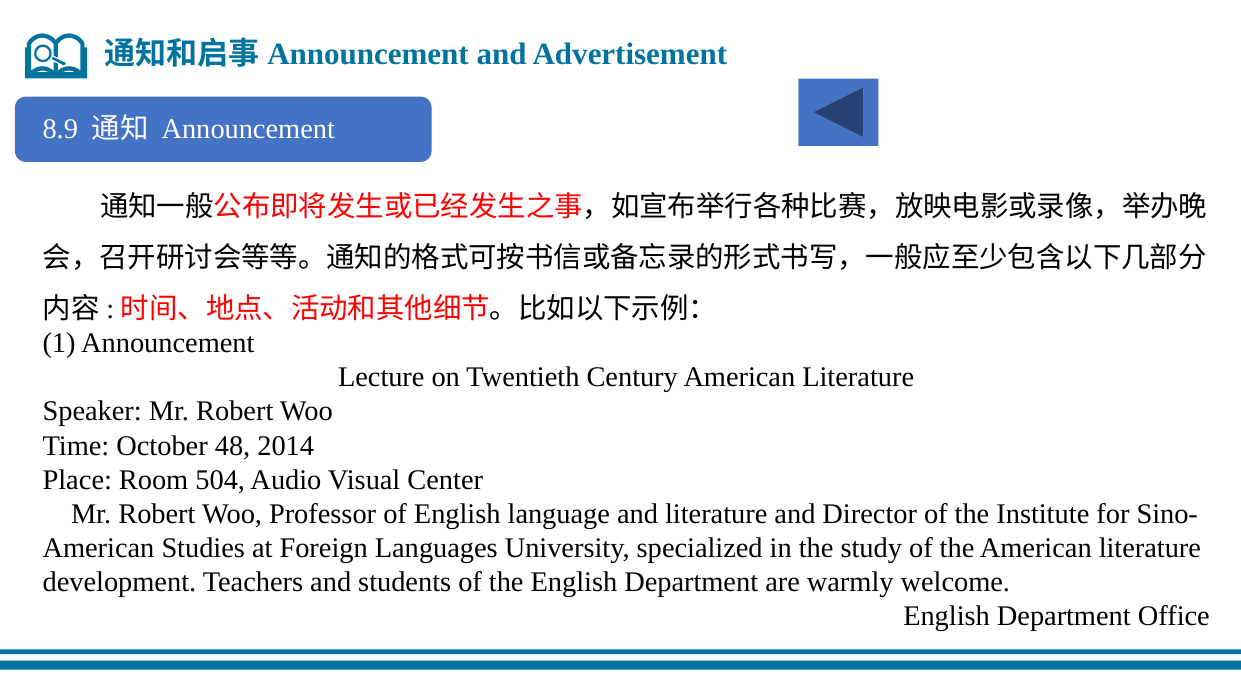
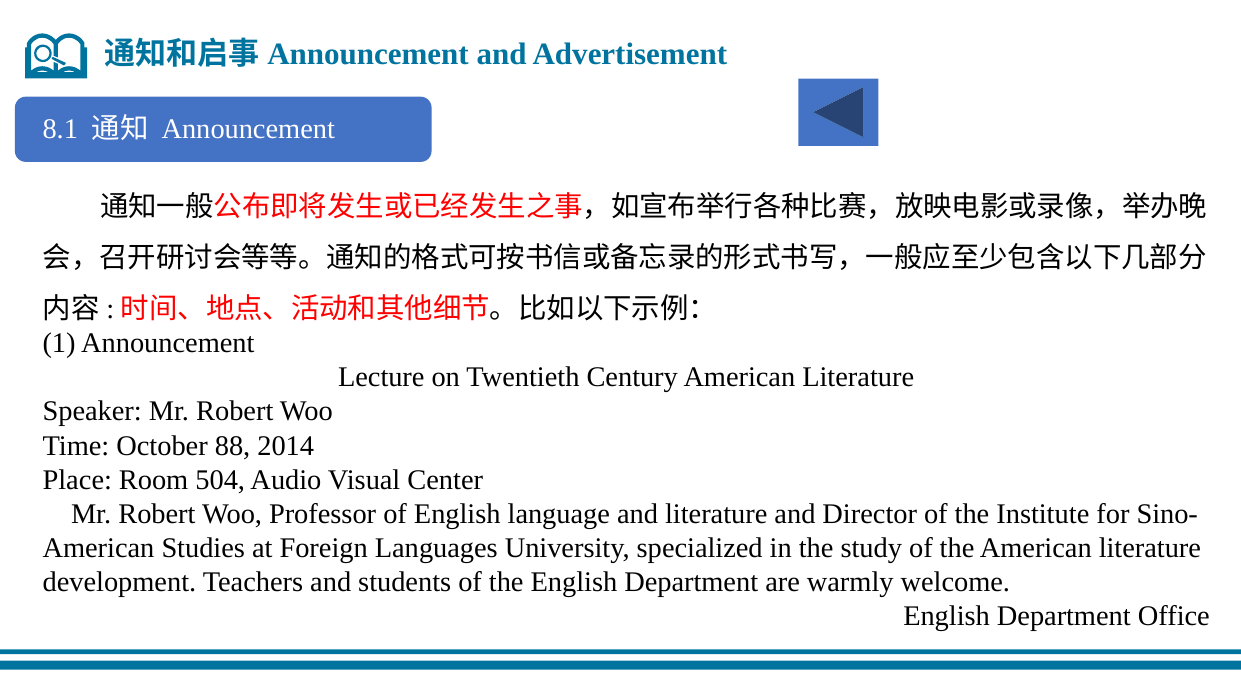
8.9: 8.9 -> 8.1
48: 48 -> 88
